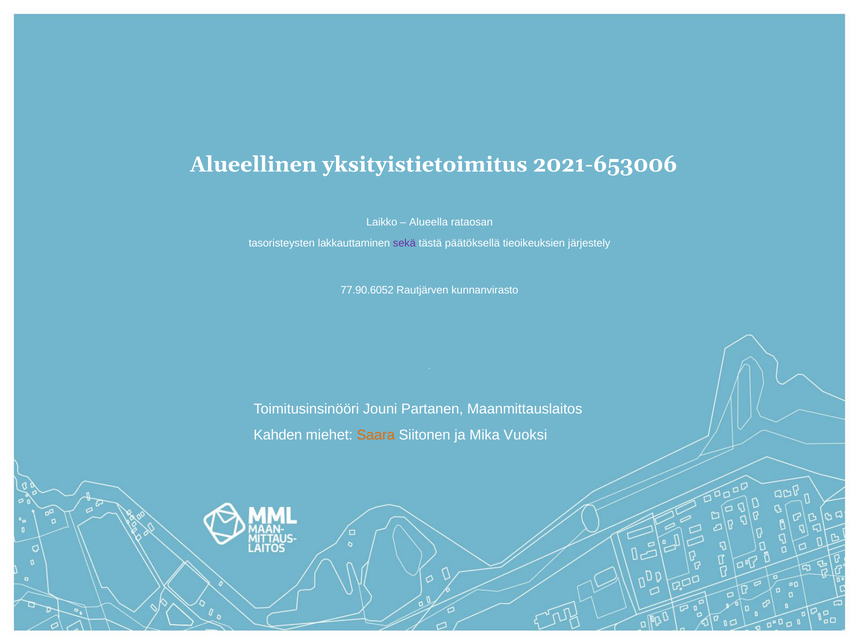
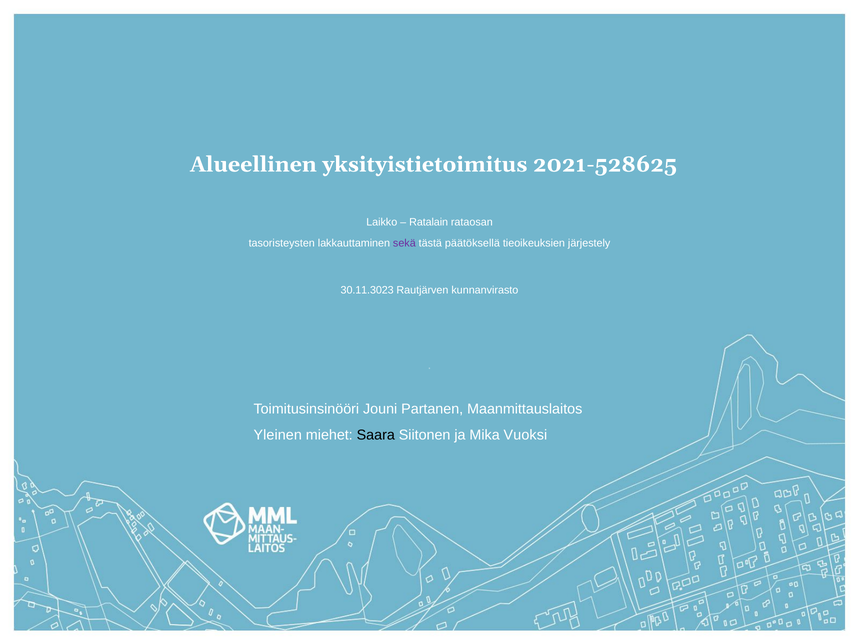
2021-653006: 2021-653006 -> 2021-528625
Alueella: Alueella -> Ratalain
77.90.6052: 77.90.6052 -> 30.11.3023
Kahden: Kahden -> Yleinen
Saara colour: orange -> black
